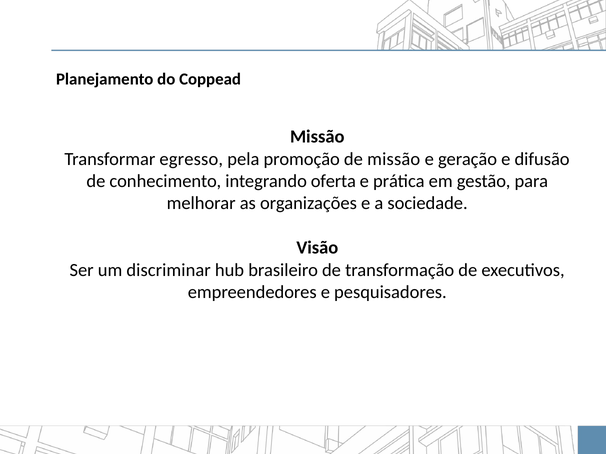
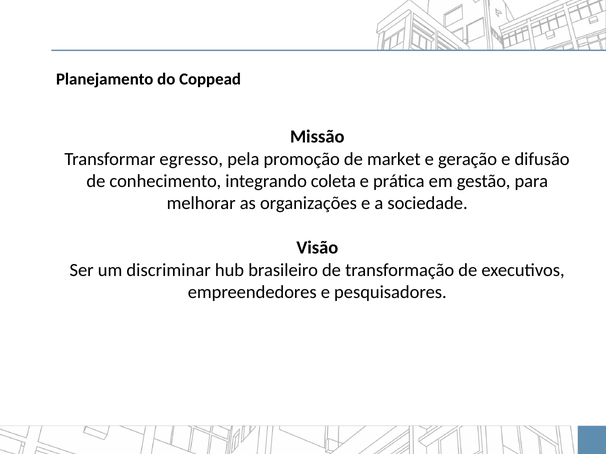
de missão: missão -> market
oferta: oferta -> coleta
